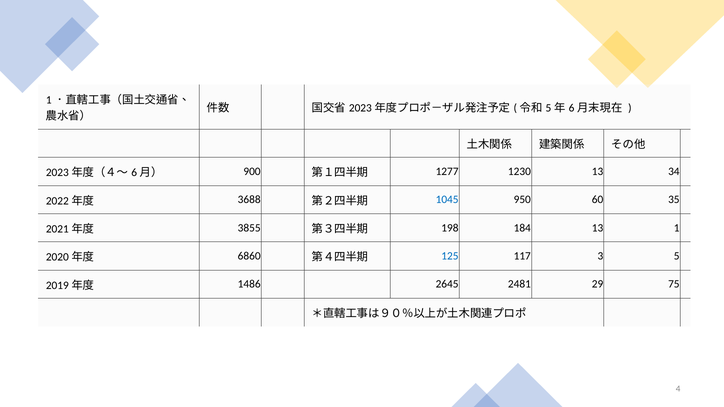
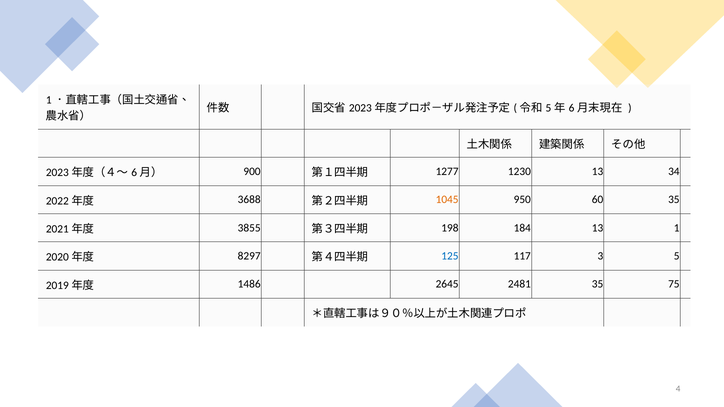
1045 colour: blue -> orange
6860: 6860 -> 8297
2481 29: 29 -> 35
